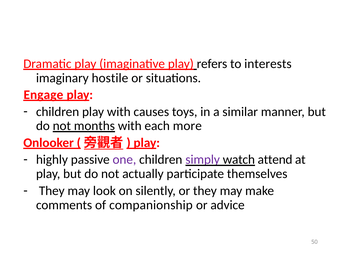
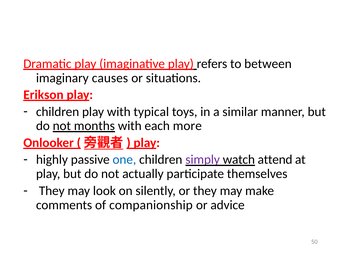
interests: interests -> between
hostile: hostile -> causes
Engage: Engage -> Erikson
causes: causes -> typical
one colour: purple -> blue
